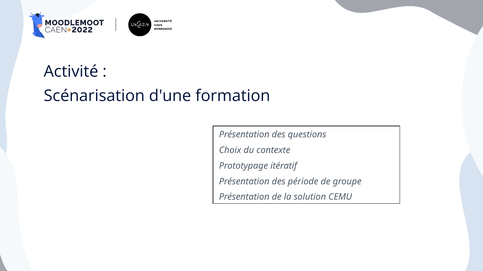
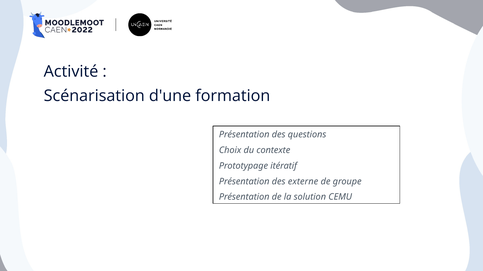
période: période -> externe
